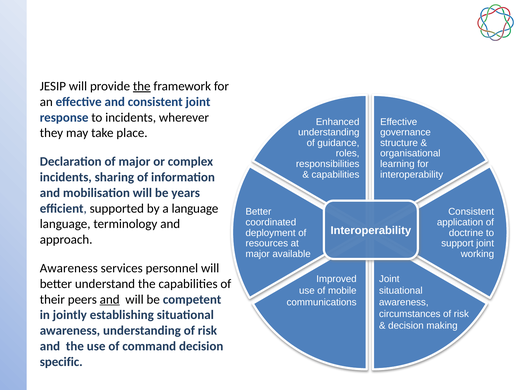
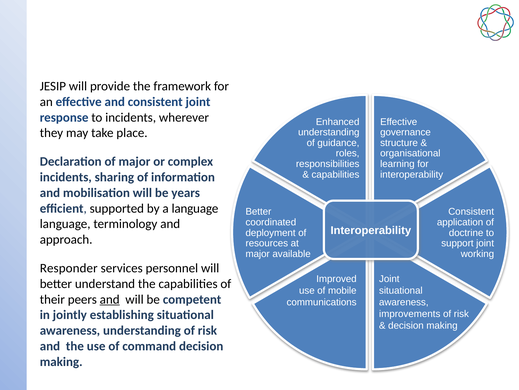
the at (142, 86) underline: present -> none
Awareness at (69, 268): Awareness -> Responder
circumstances: circumstances -> improvements
specific at (61, 361): specific -> making
